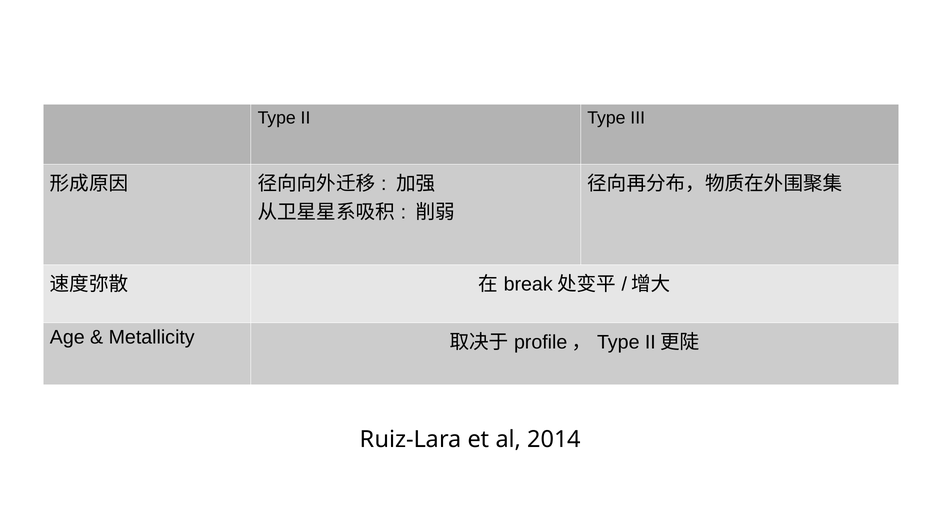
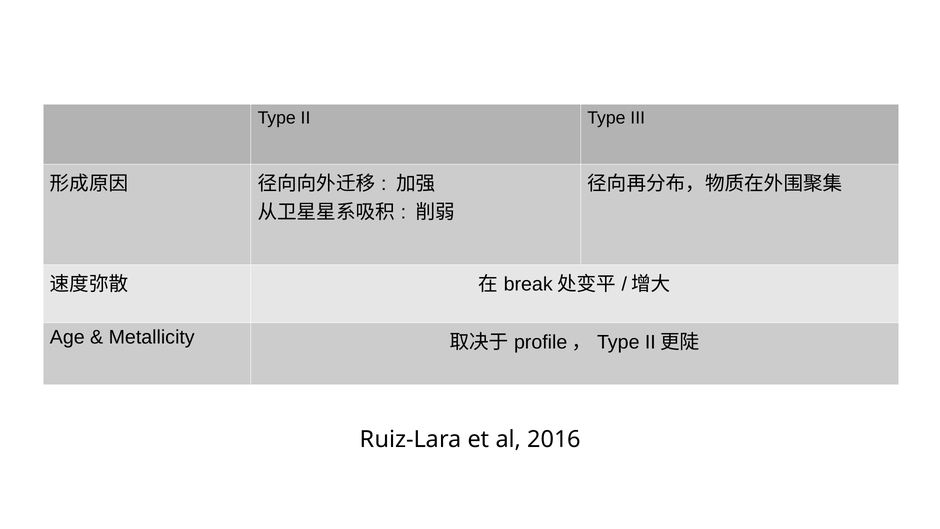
2014: 2014 -> 2016
